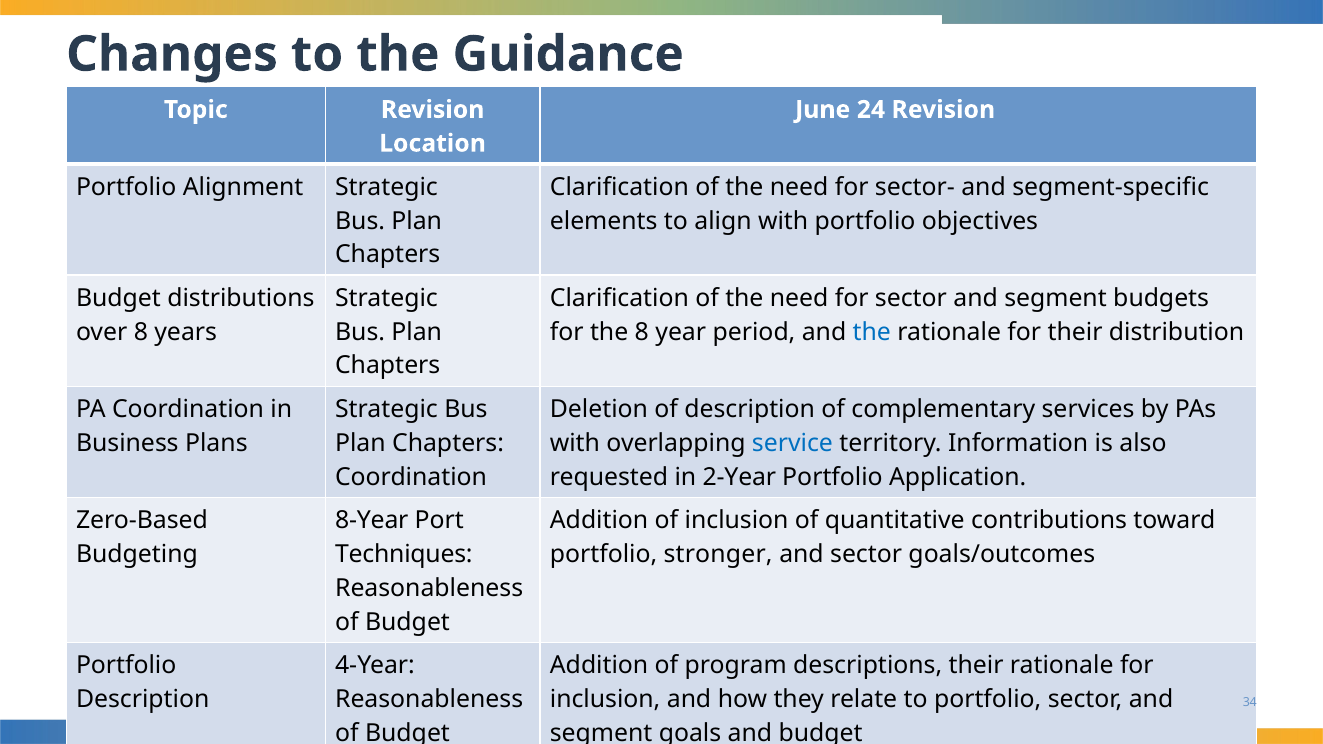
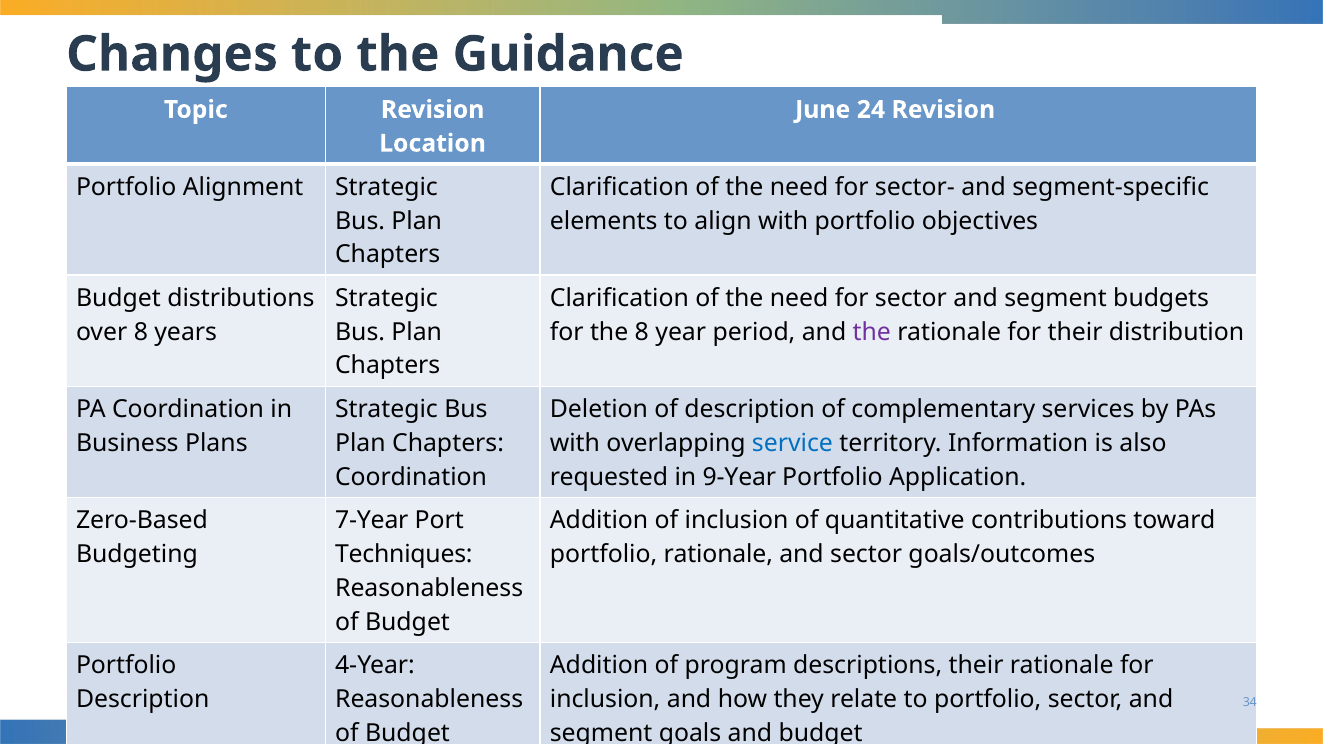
the at (872, 332) colour: blue -> purple
2-Year: 2-Year -> 9-Year
8-Year: 8-Year -> 7-Year
portfolio stronger: stronger -> rationale
